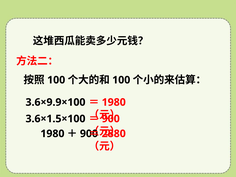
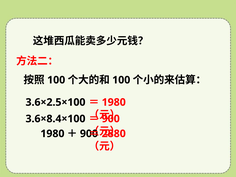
3.6×9.9×100: 3.6×9.9×100 -> 3.6×2.5×100
3.6×1.5×100: 3.6×1.5×100 -> 3.6×8.4×100
